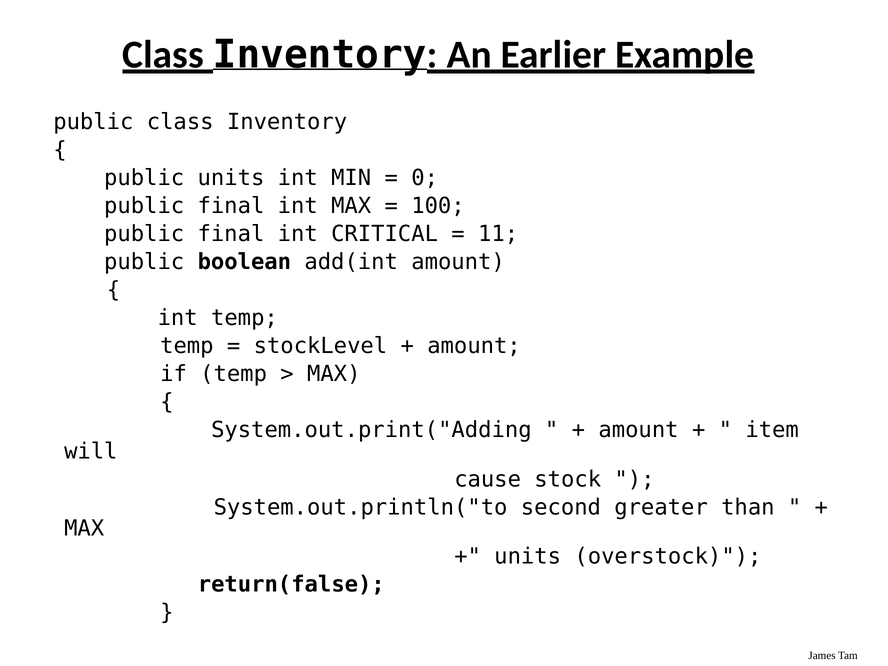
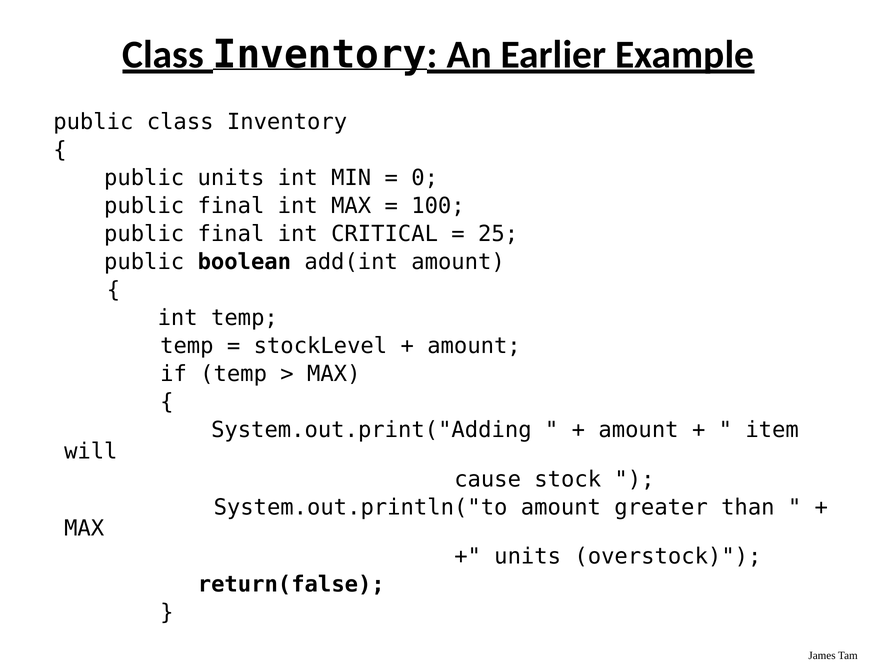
11: 11 -> 25
System.out.println("to second: second -> amount
